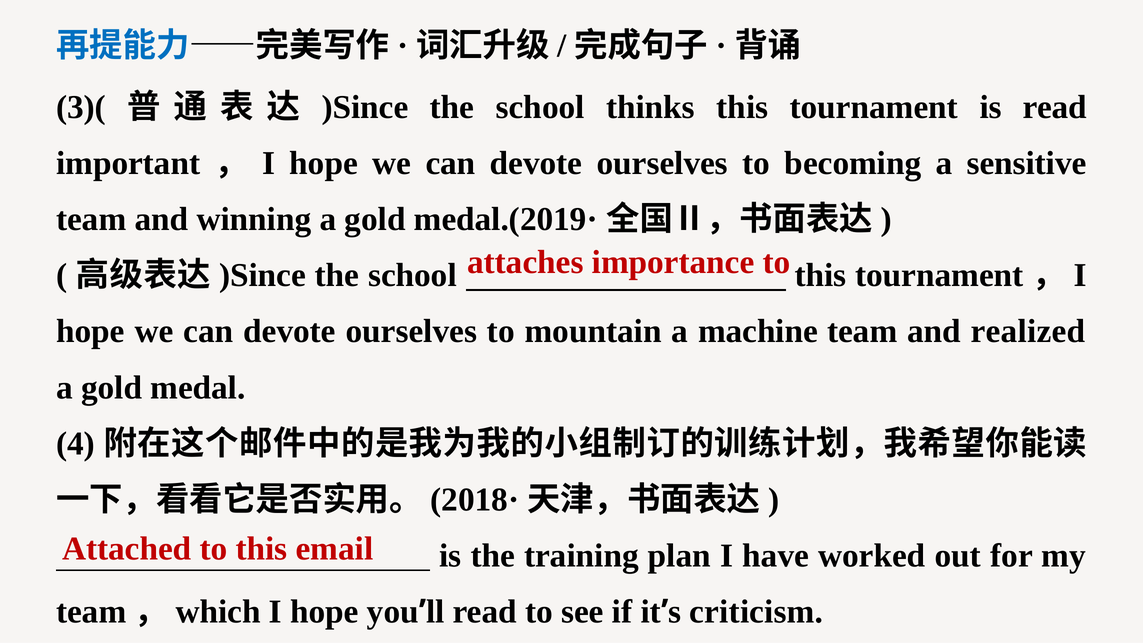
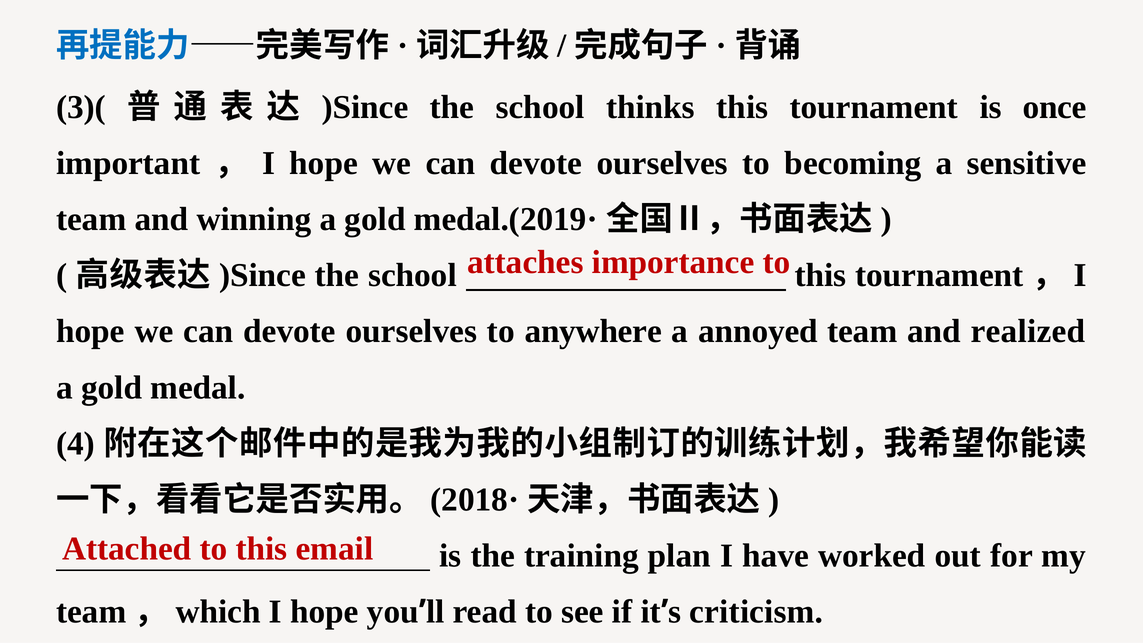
is read: read -> once
mountain: mountain -> anywhere
machine: machine -> annoyed
